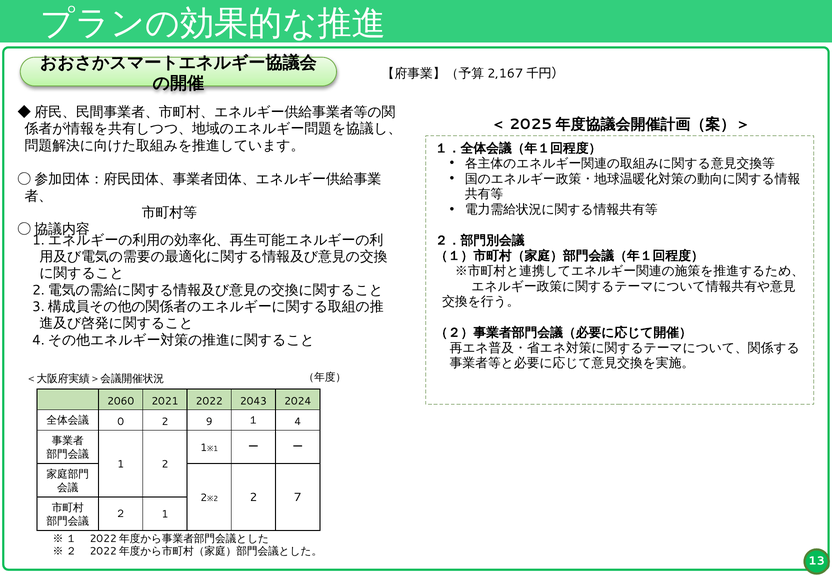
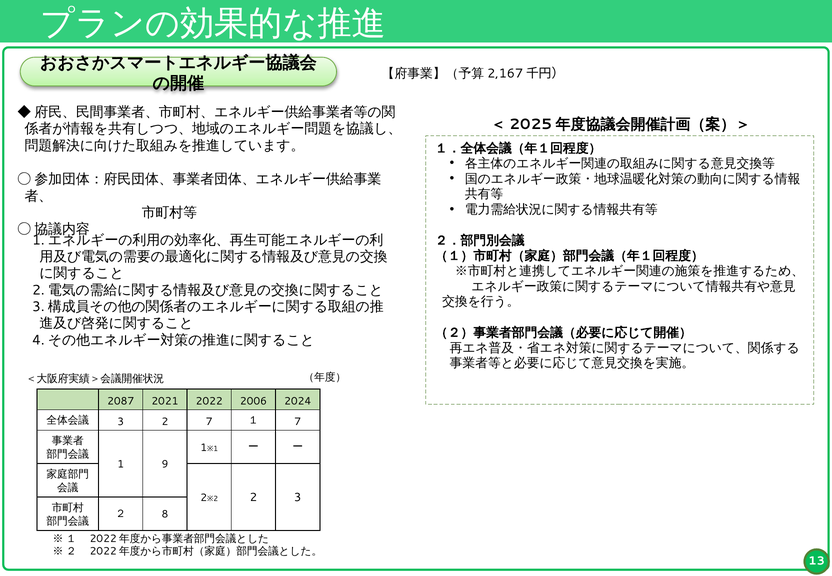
2060: 2060 -> 2087
2043: 2043 -> 2006
0 at (121, 422): 0 -> 3
2 9: 9 -> 7
１ 4: 4 -> 7
1 2: 2 -> 9
2 7: 7 -> 3
２ 1: 1 -> 8
